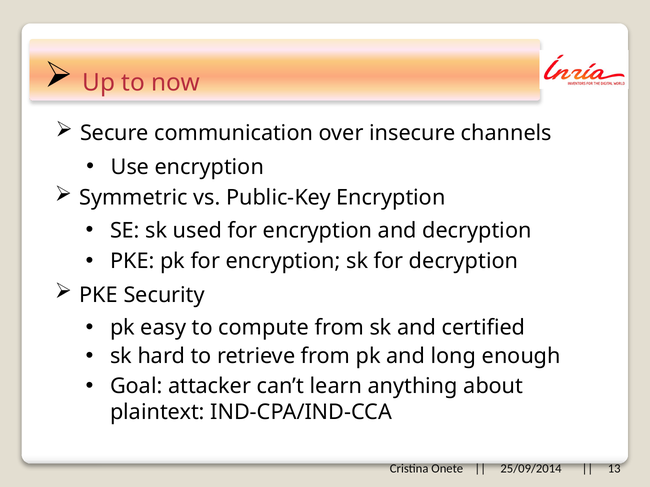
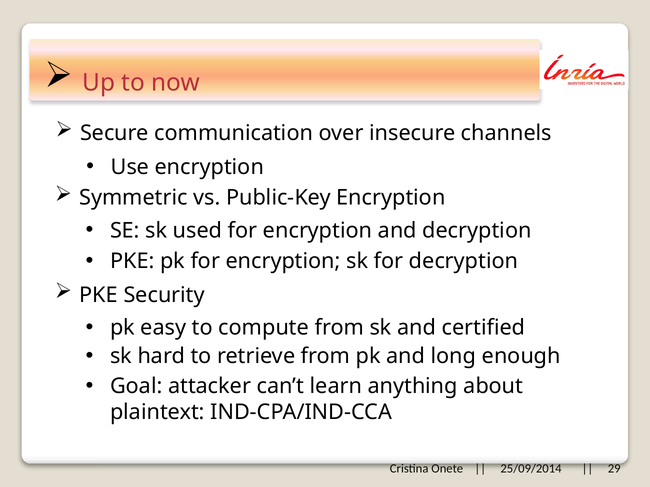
13: 13 -> 29
